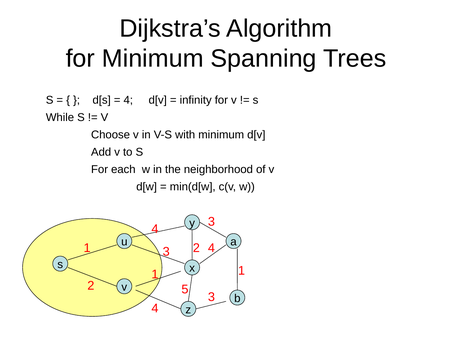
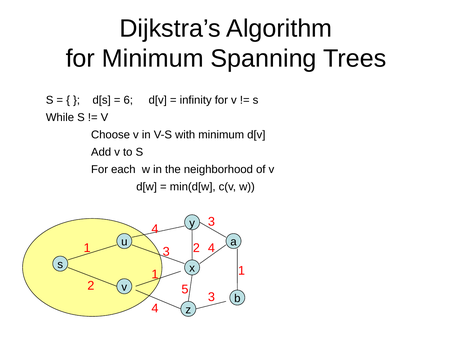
4 at (128, 100): 4 -> 6
